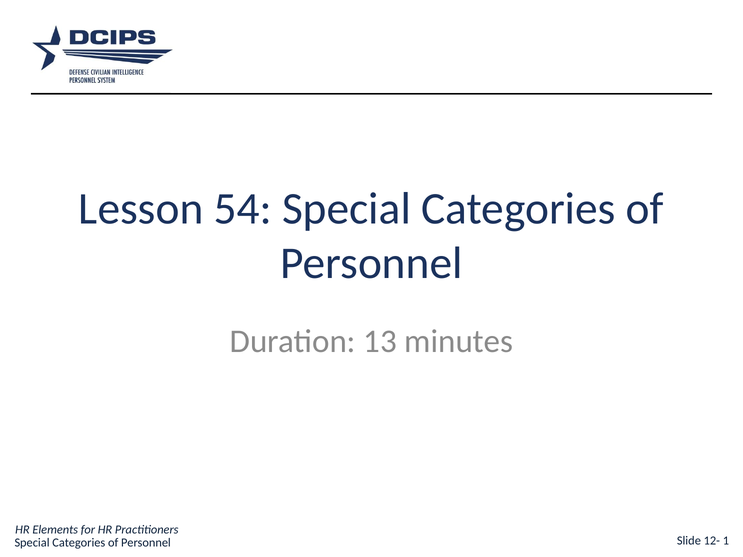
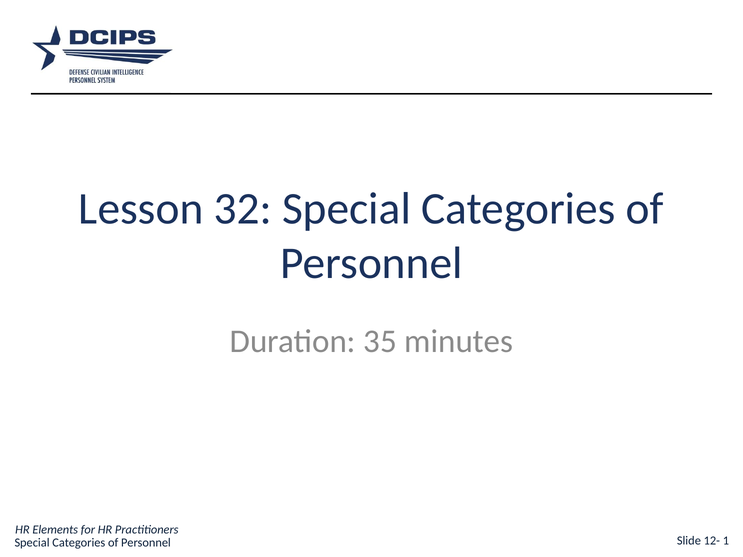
54: 54 -> 32
13: 13 -> 35
